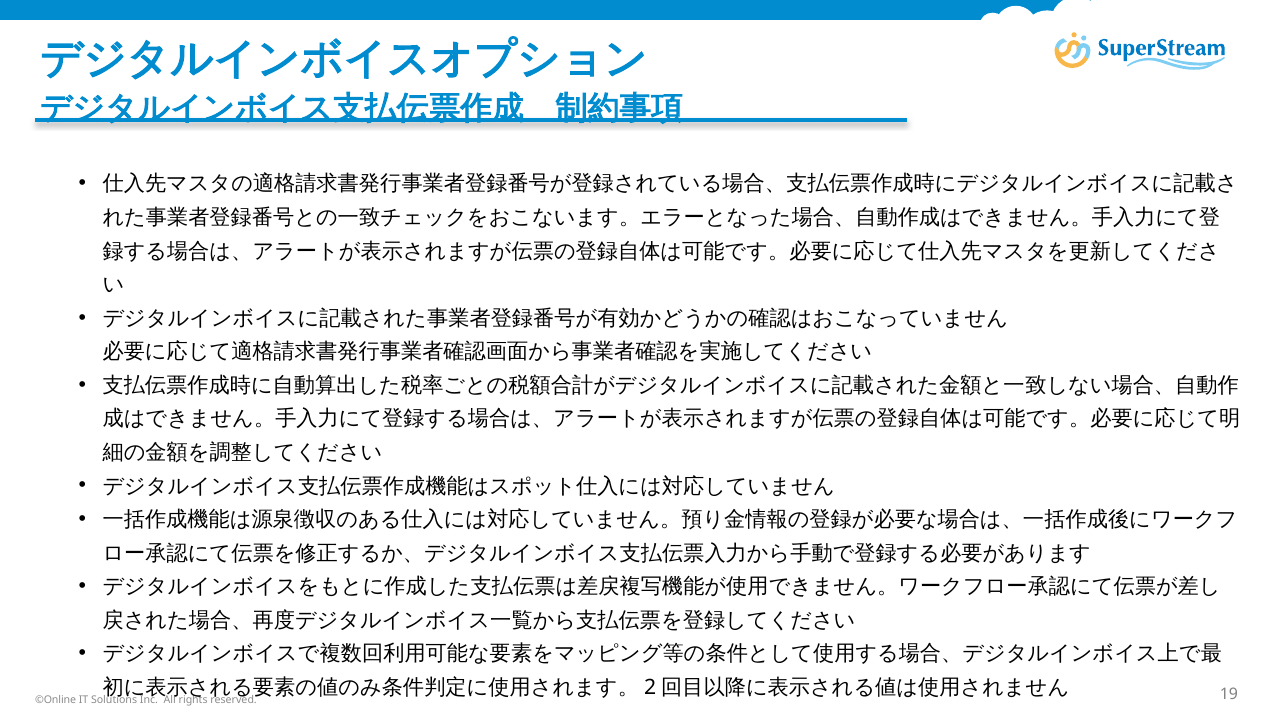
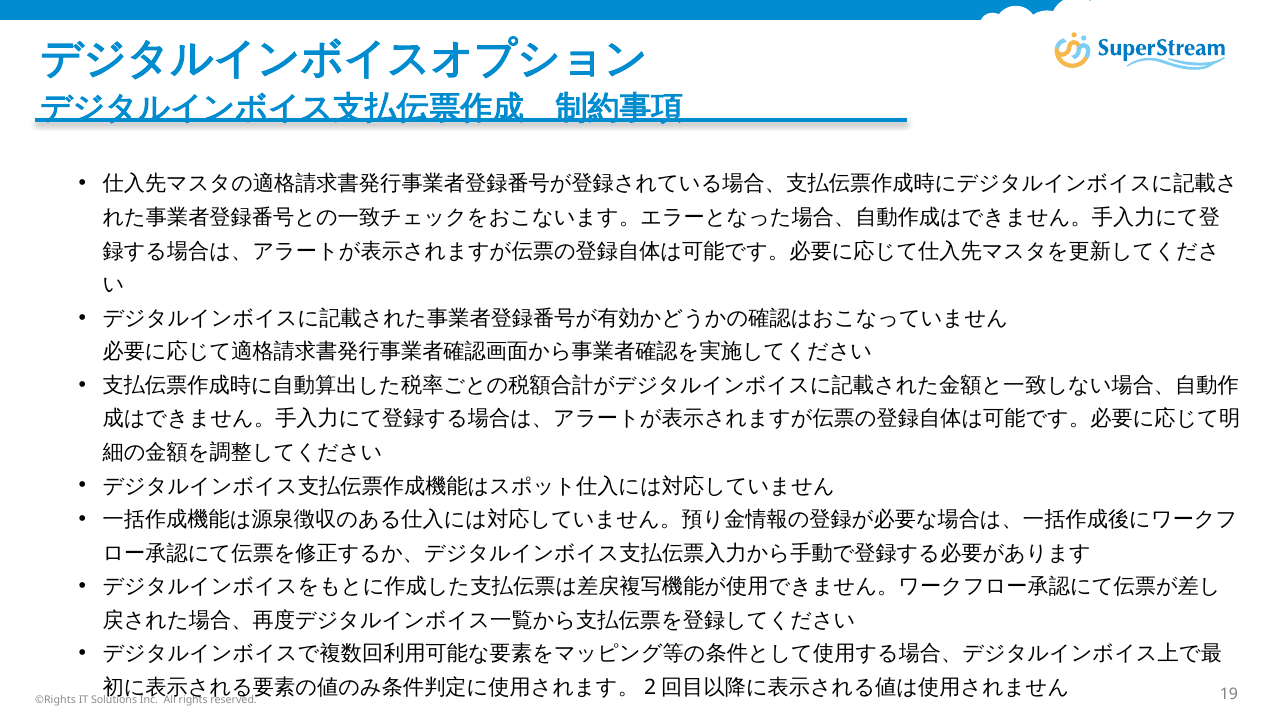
©Online: ©Online -> ©Rights
